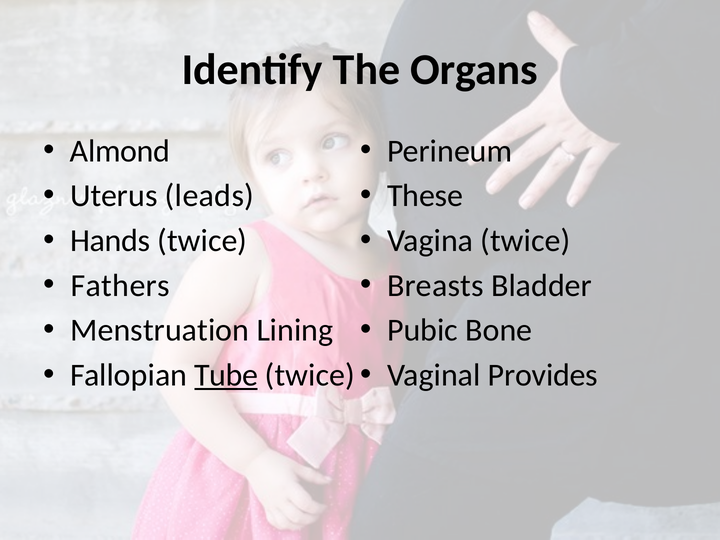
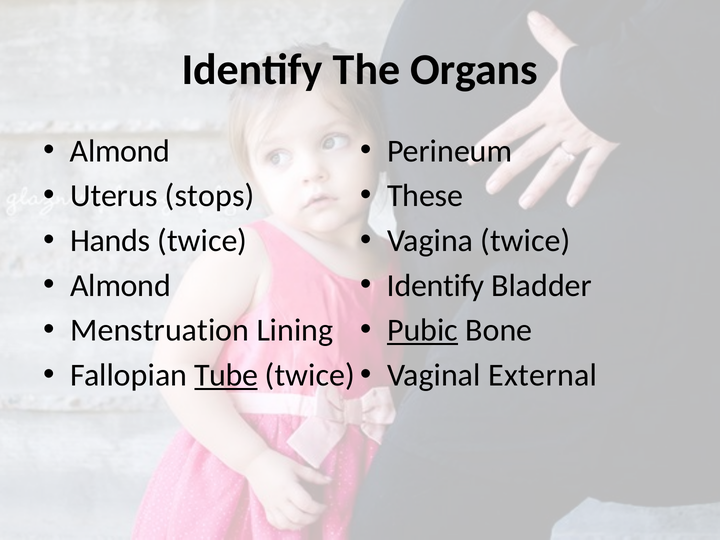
leads: leads -> stops
Fathers at (120, 285): Fathers -> Almond
Breasts at (435, 285): Breasts -> Identify
Pubic underline: none -> present
Provides: Provides -> External
